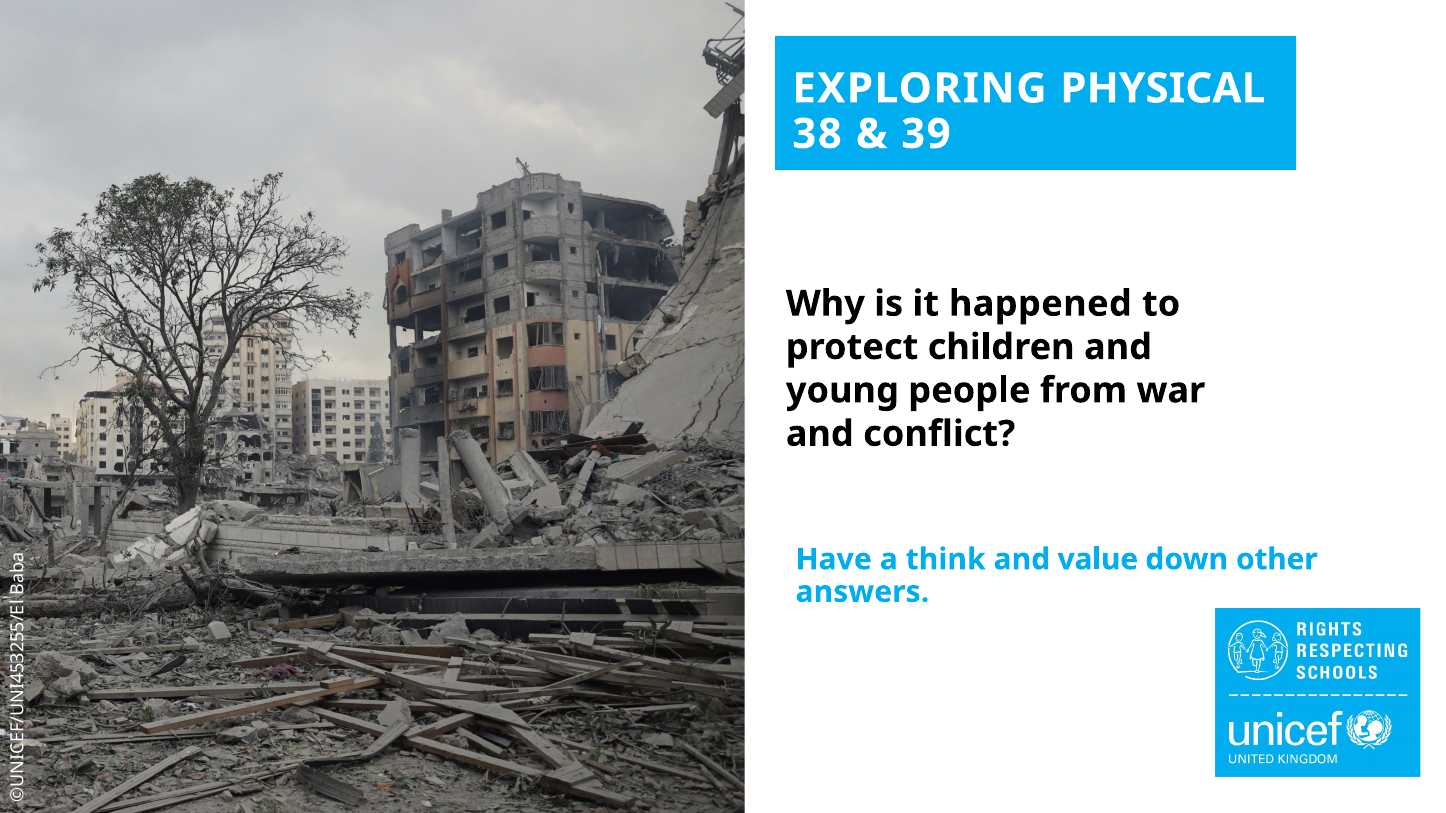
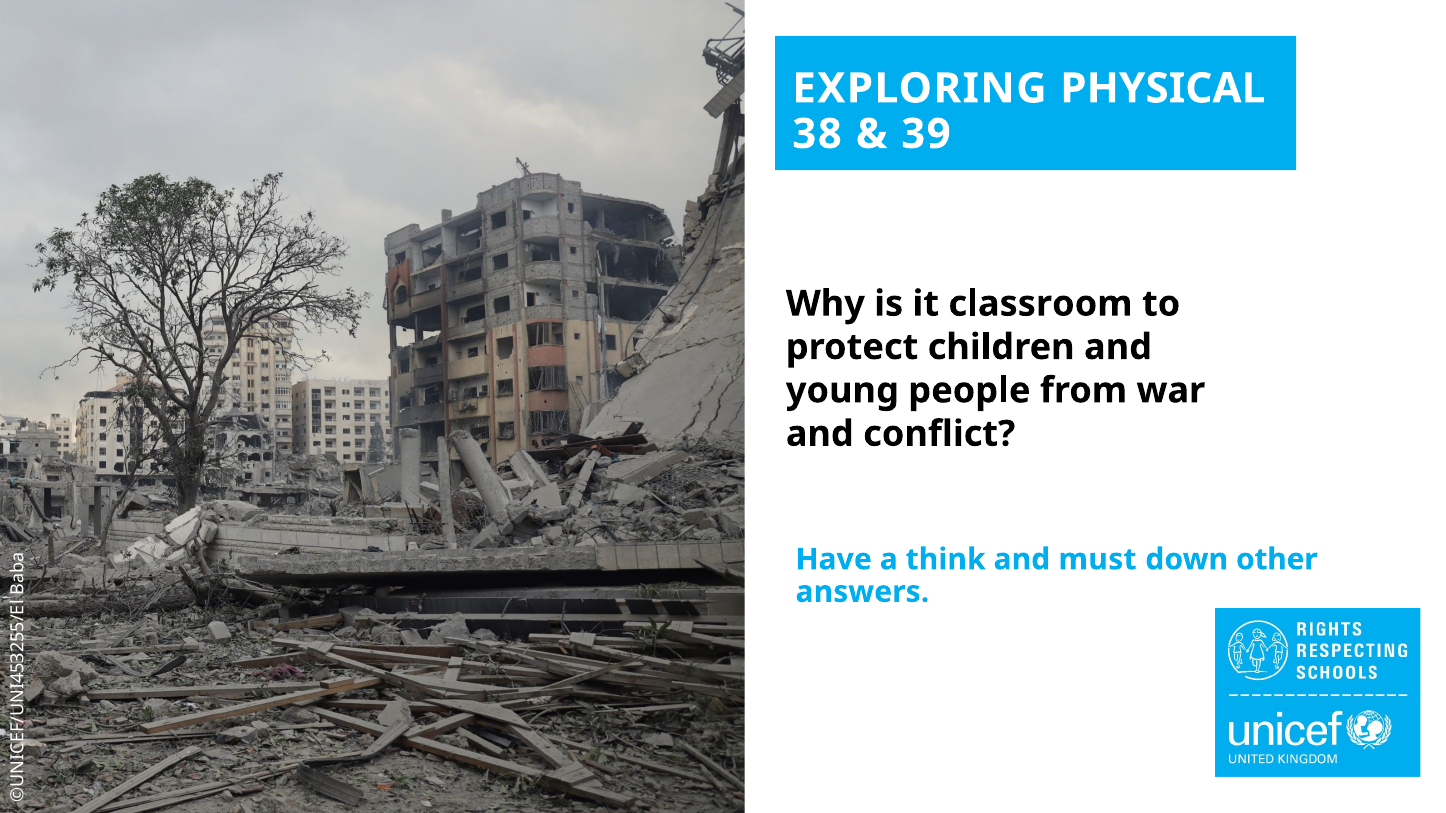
happened: happened -> classroom
value: value -> must
